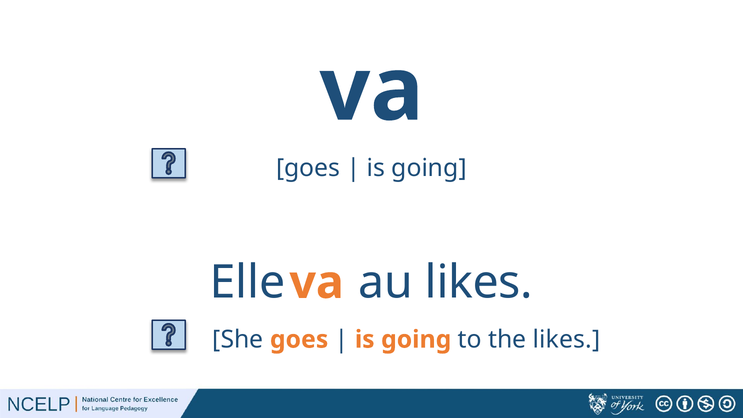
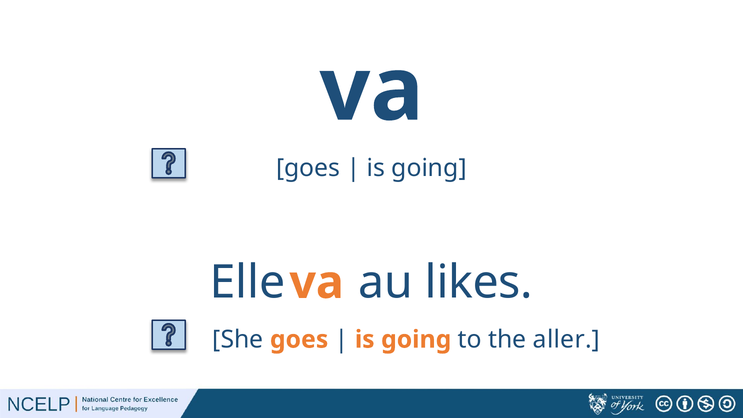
the likes: likes -> aller
